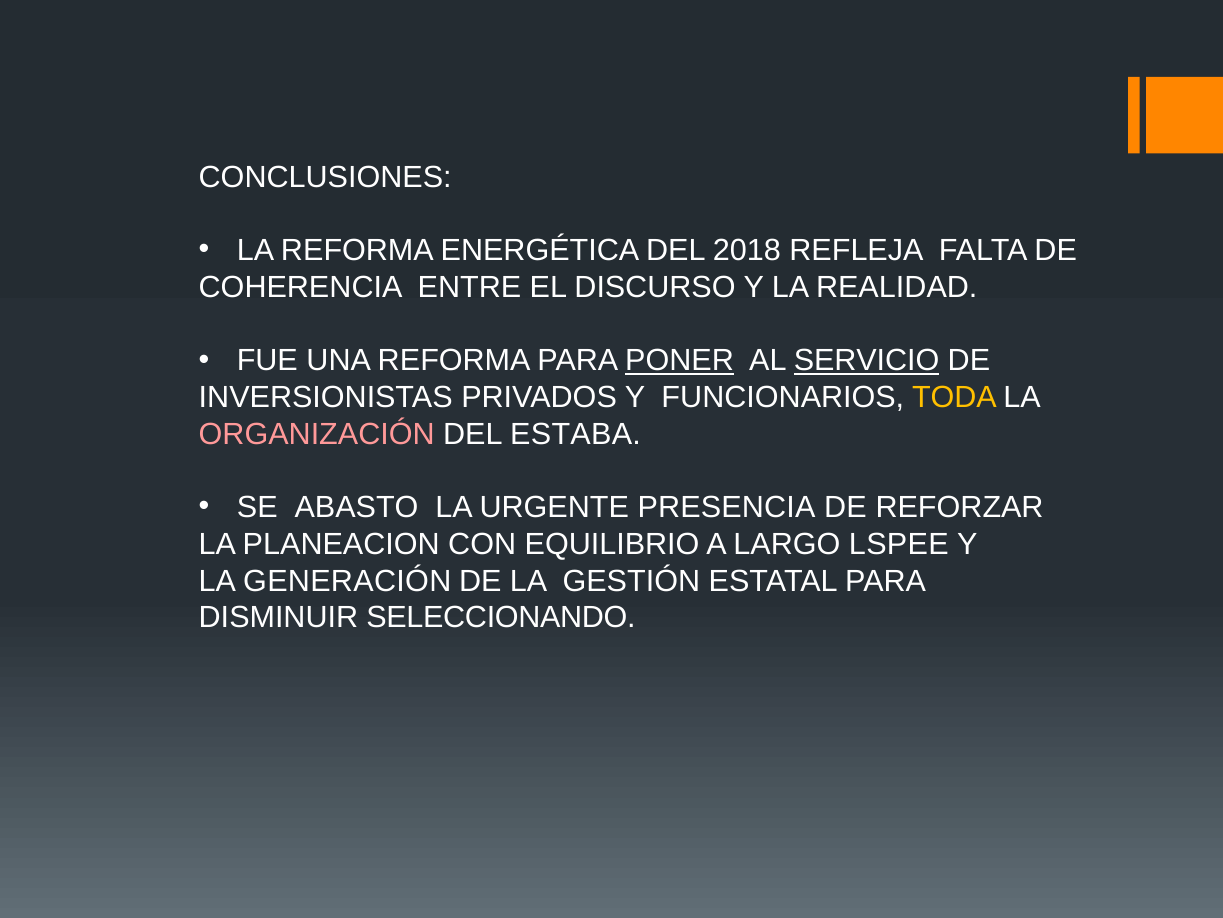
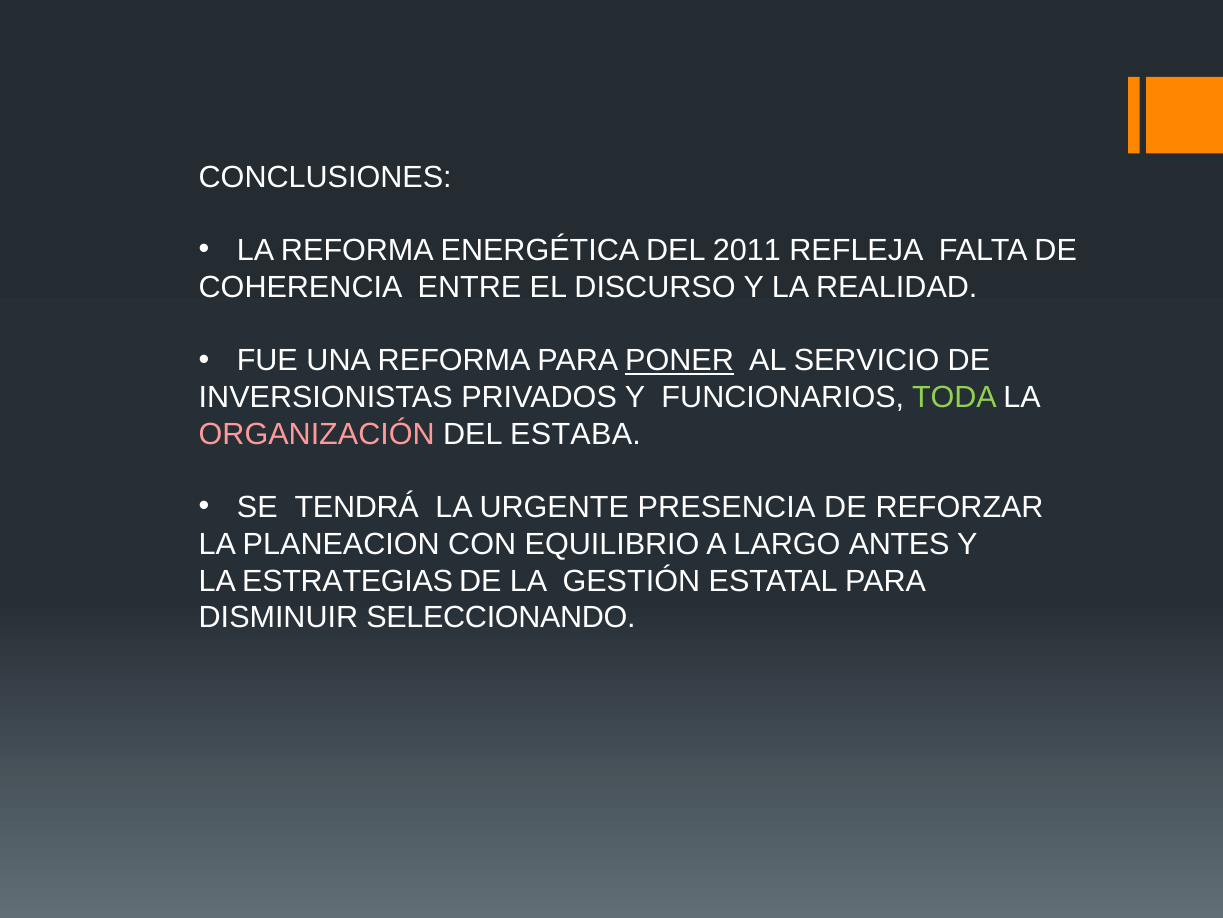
2018: 2018 -> 2011
SERVICIO underline: present -> none
TODA colour: yellow -> light green
ABASTO: ABASTO -> TENDRÁ
LSPEE: LSPEE -> ANTES
GENERACIÓN: GENERACIÓN -> ESTRATEGIAS
